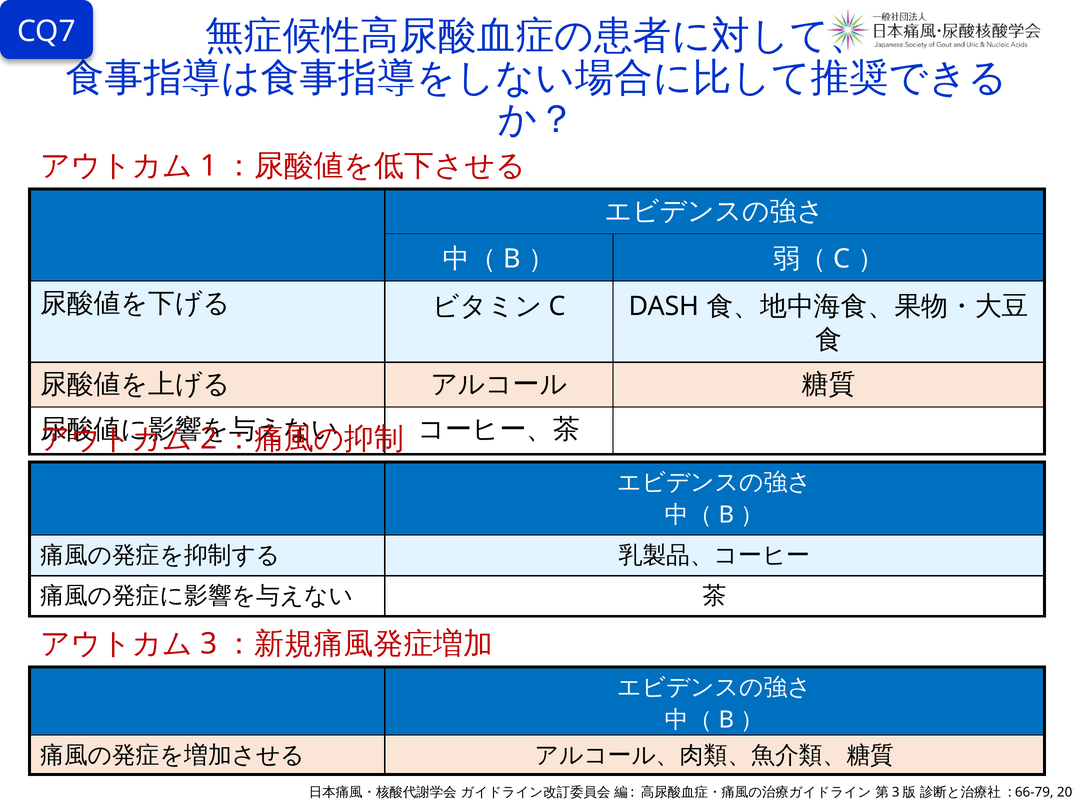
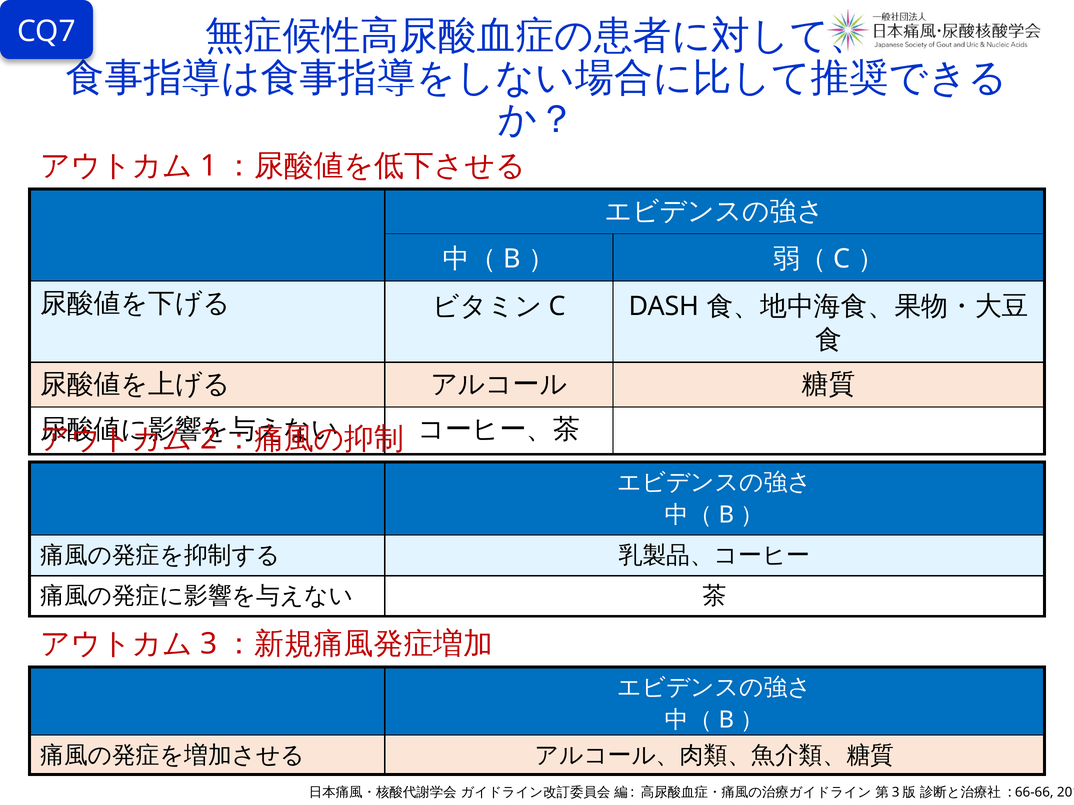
66-79: 66-79 -> 66-66
